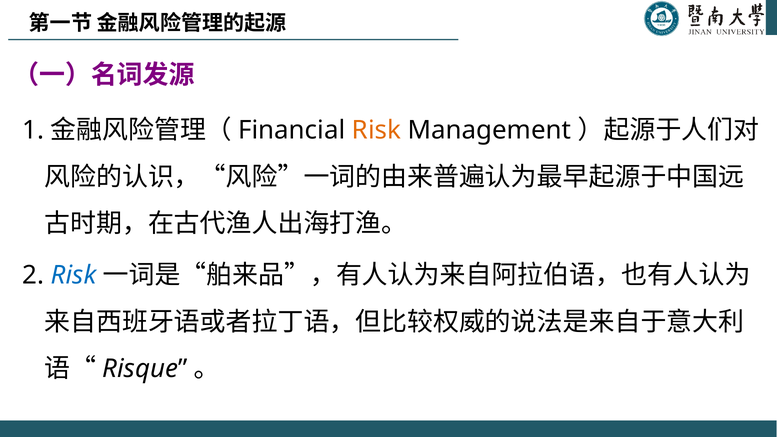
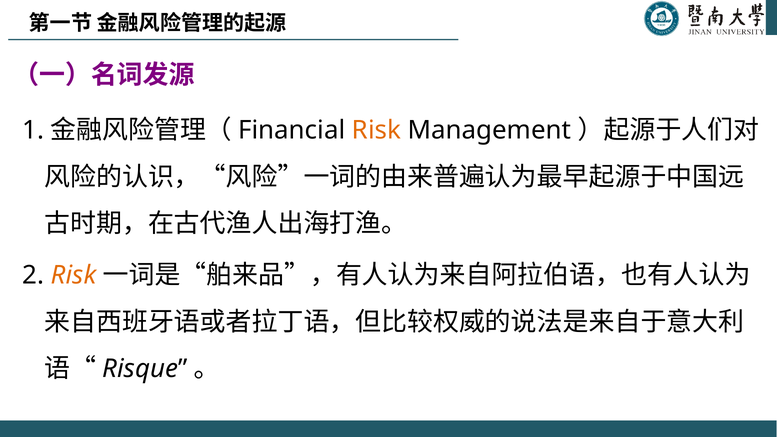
Risk at (74, 276) colour: blue -> orange
